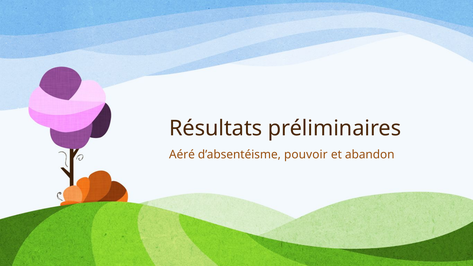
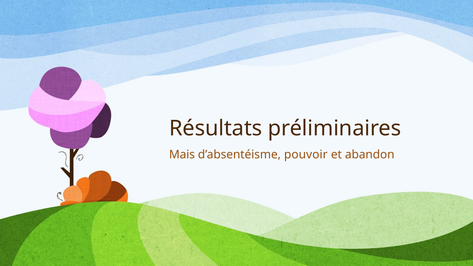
Aéré: Aéré -> Mais
